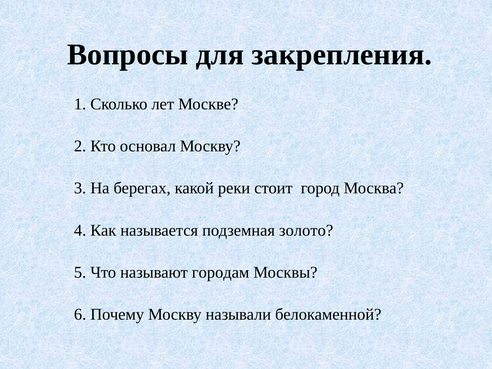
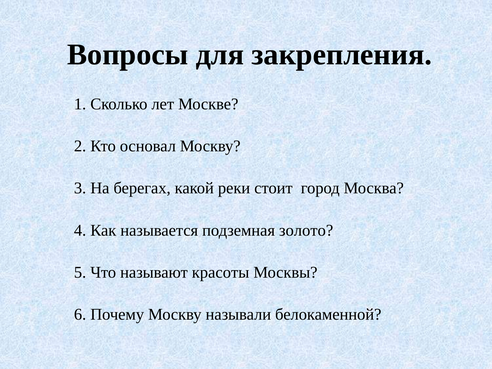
городам: городам -> красоты
